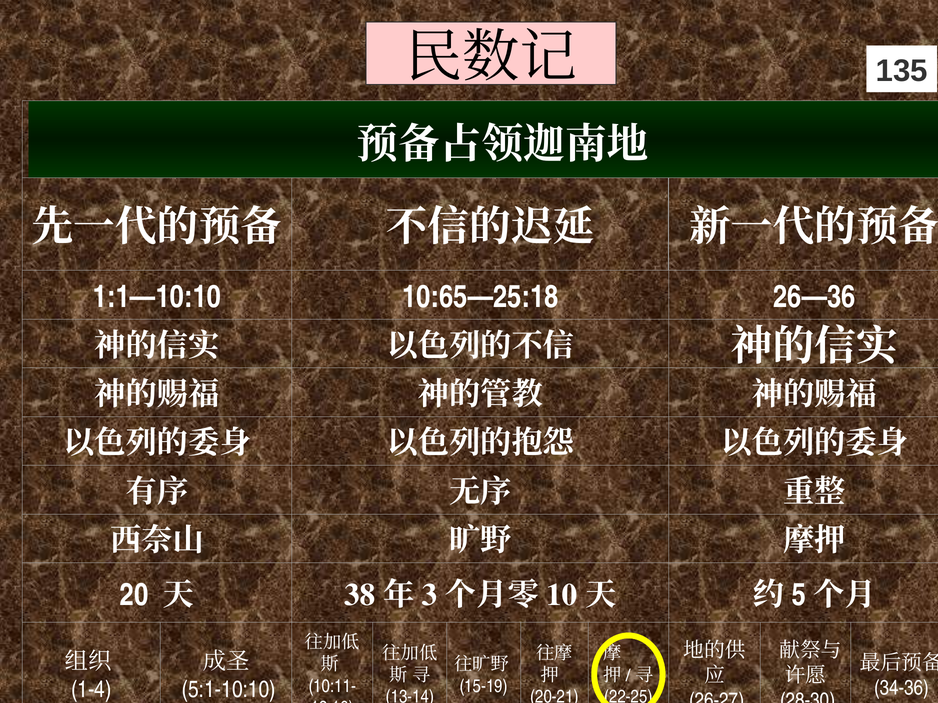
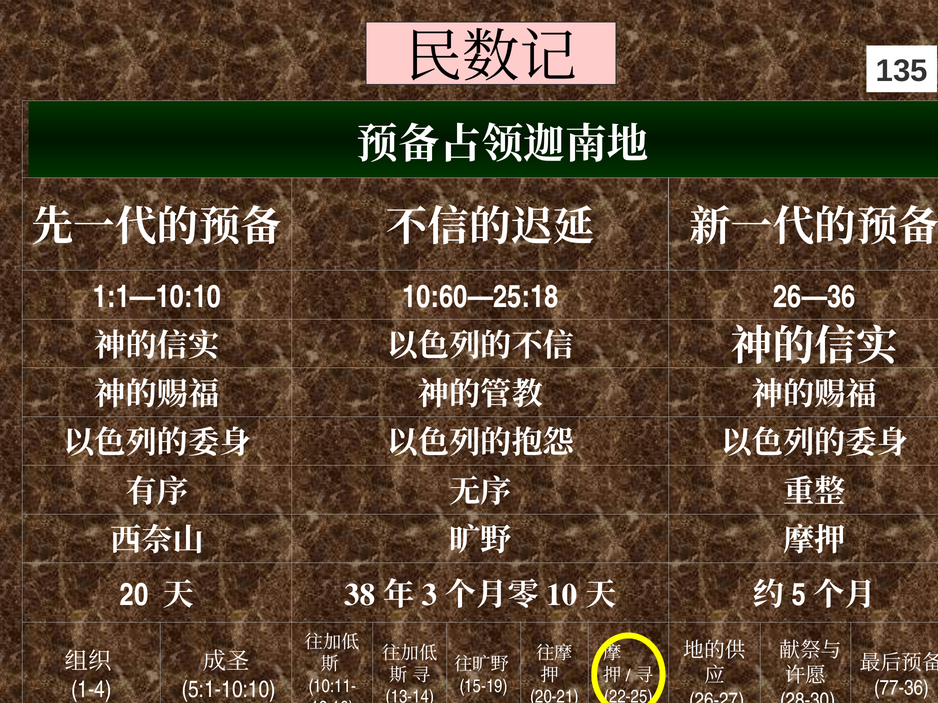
10:65—25:18: 10:65—25:18 -> 10:60—25:18
34-36: 34-36 -> 77-36
